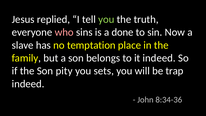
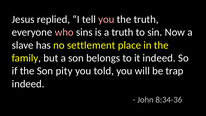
you at (106, 19) colour: light green -> pink
a done: done -> truth
temptation: temptation -> settlement
sets: sets -> told
